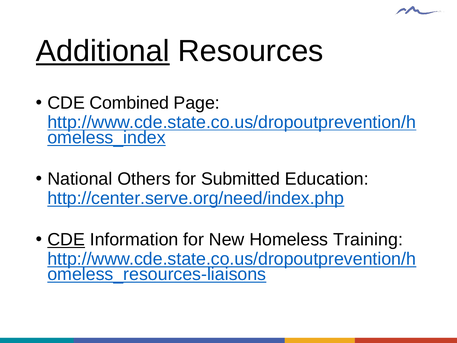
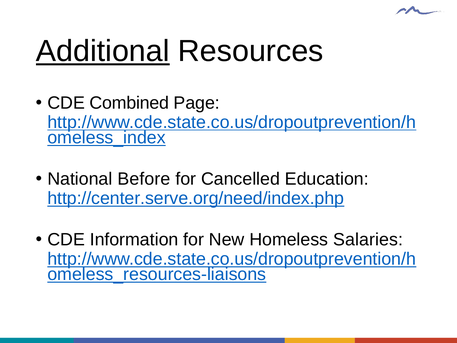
Others: Others -> Before
Submitted: Submitted -> Cancelled
CDE at (66, 240) underline: present -> none
Training: Training -> Salaries
